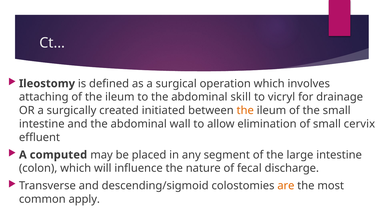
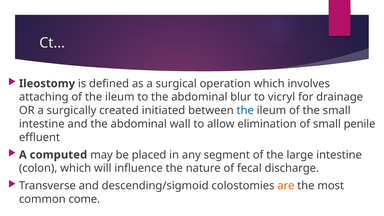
skill: skill -> blur
the at (245, 110) colour: orange -> blue
cervix: cervix -> penile
apply: apply -> come
